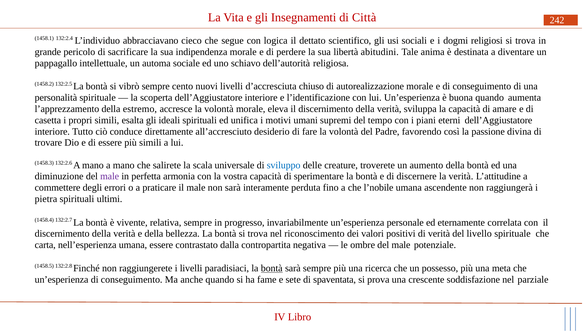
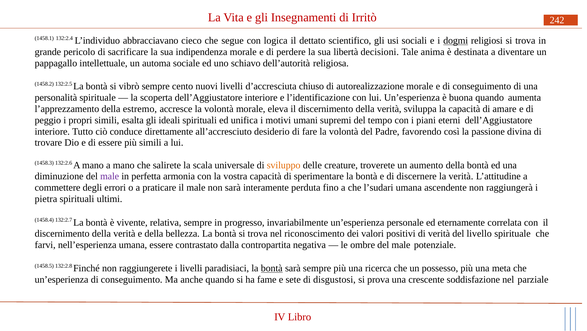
Città: Città -> Irritò
dogmi underline: none -> present
abitudini: abitudini -> decisioni
casetta: casetta -> peggio
sviluppo colour: blue -> orange
l’nobile: l’nobile -> l’sudari
carta: carta -> farvi
spaventata: spaventata -> disgustosi
